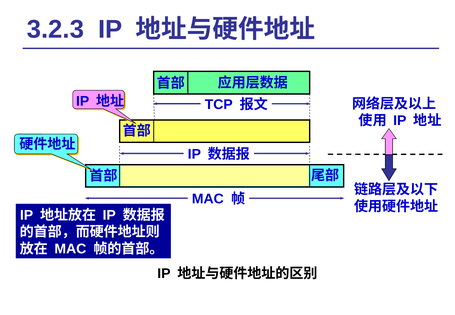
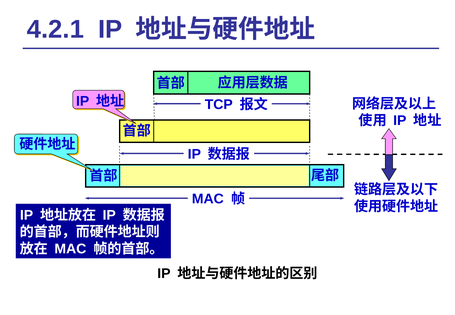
3.2.3: 3.2.3 -> 4.2.1
